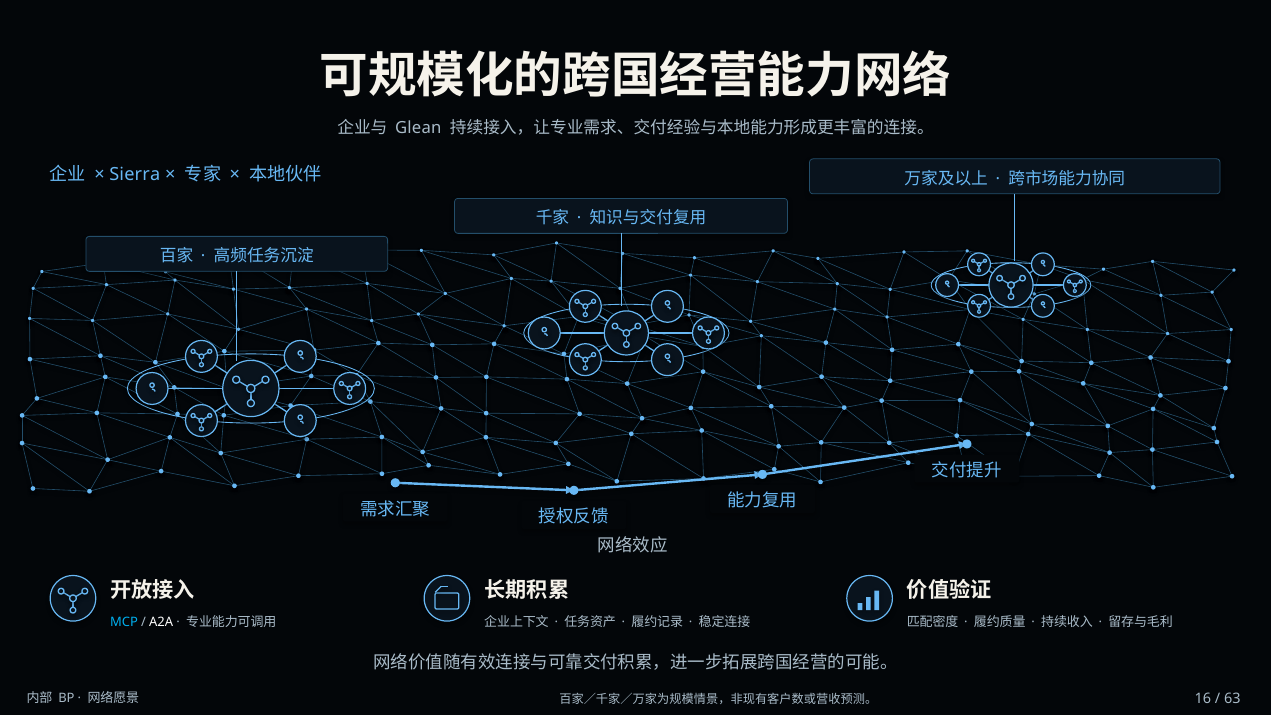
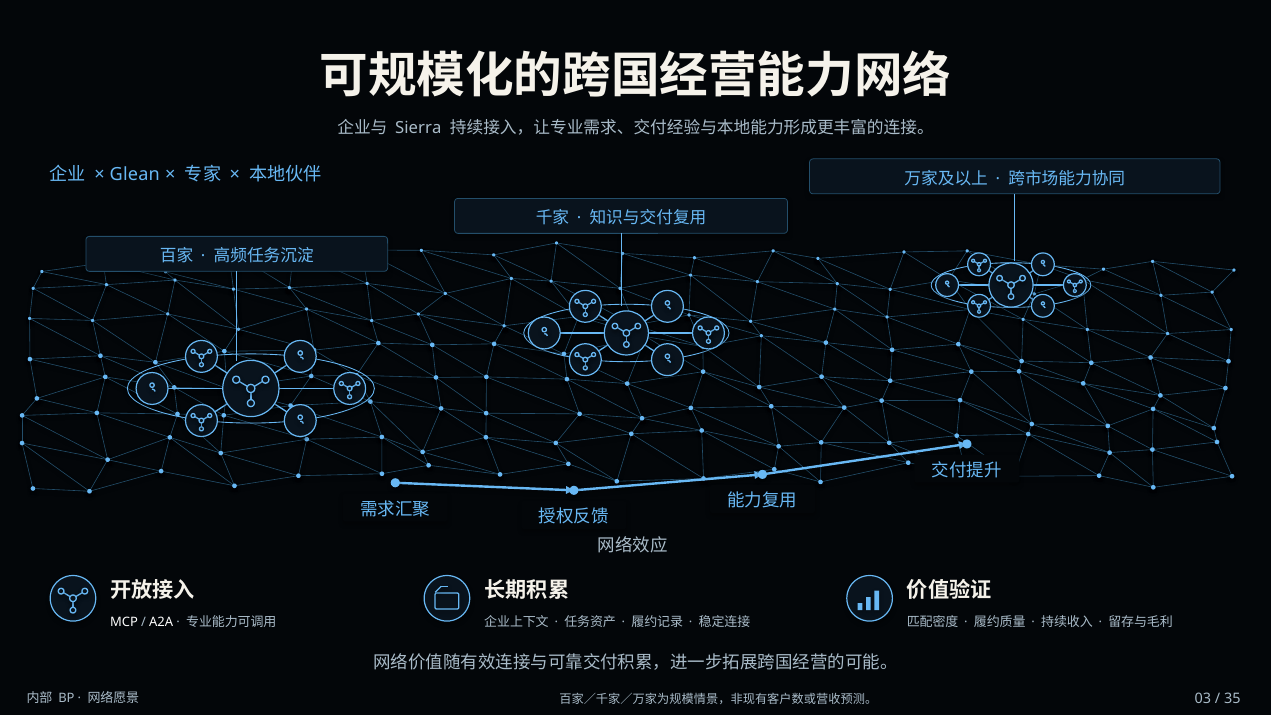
Glean: Glean -> Sierra
Sierra: Sierra -> Glean
MCP colour: light blue -> white
16: 16 -> 03
63: 63 -> 35
